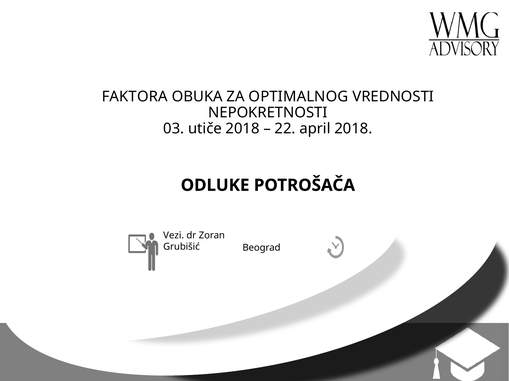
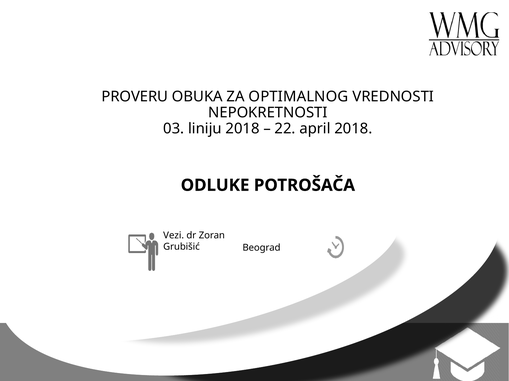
FAKTORA: FAKTORA -> PROVERU
utiče: utiče -> liniju
